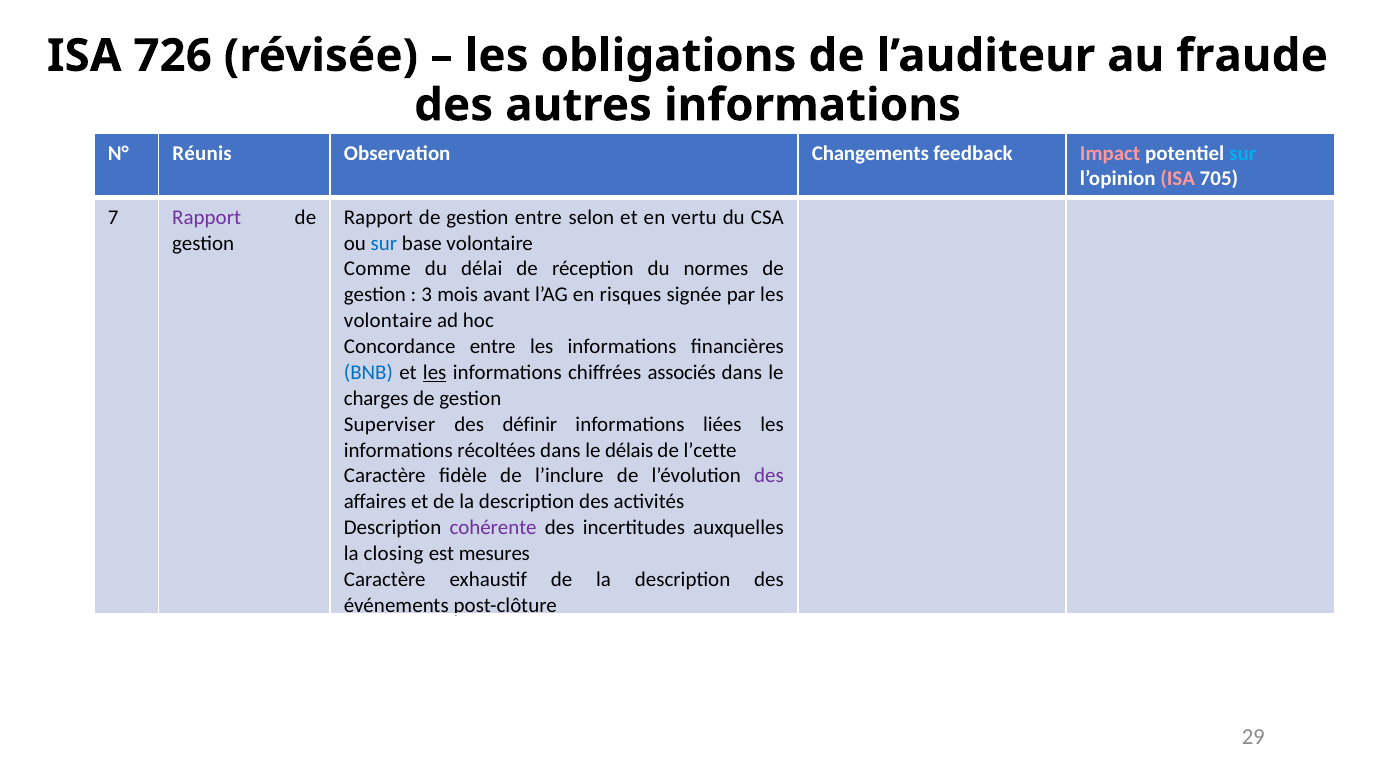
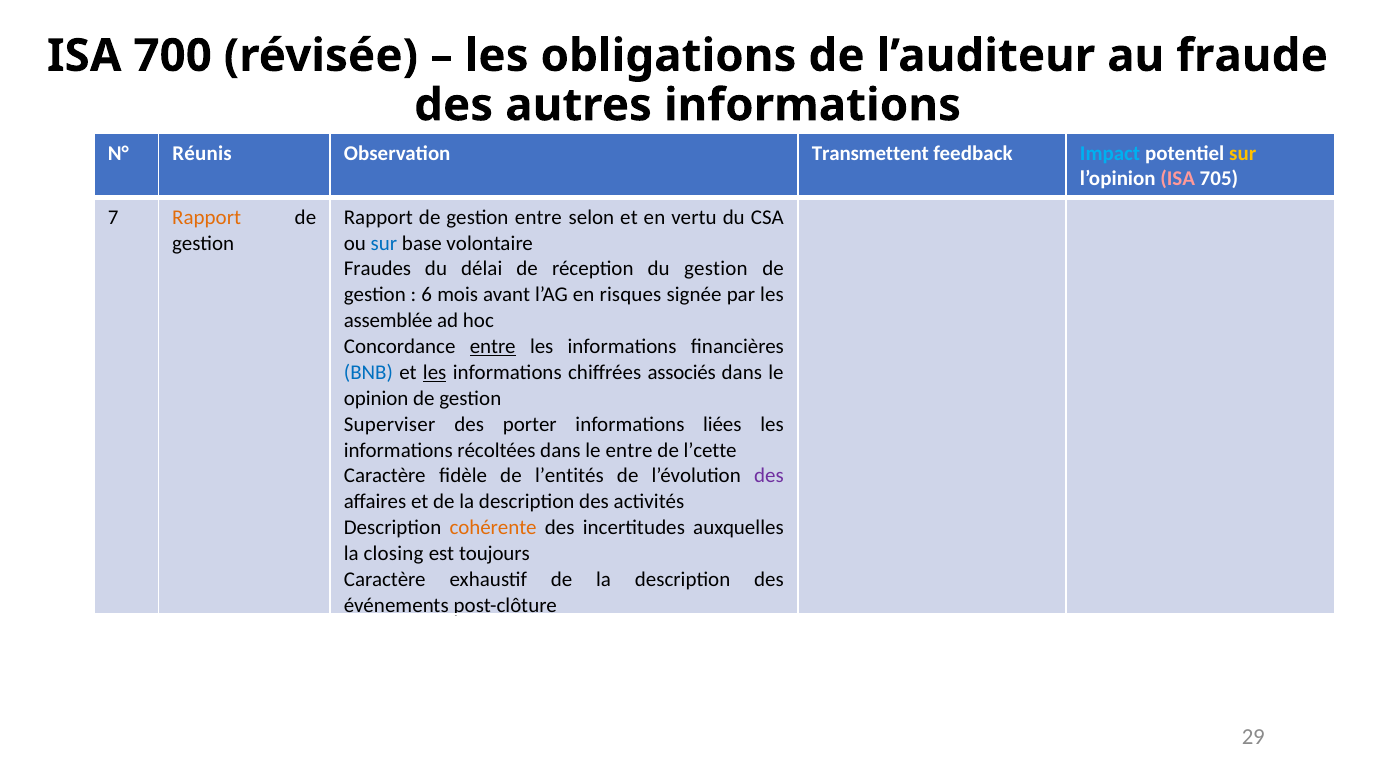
726: 726 -> 700
Changements: Changements -> Transmettent
Impact colour: pink -> light blue
sur at (1243, 153) colour: light blue -> yellow
Rapport at (207, 217) colour: purple -> orange
Comme: Comme -> Fraudes
du normes: normes -> gestion
3: 3 -> 6
volontaire at (388, 321): volontaire -> assemblée
entre at (493, 347) underline: none -> present
charges: charges -> opinion
définir: définir -> porter
le délais: délais -> entre
l’inclure: l’inclure -> l’entités
cohérente colour: purple -> orange
mesures: mesures -> toujours
